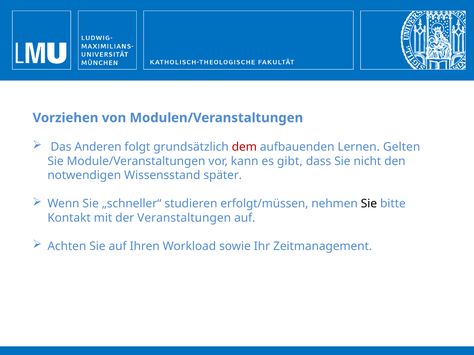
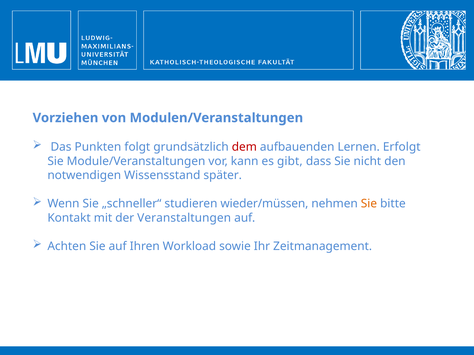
Anderen: Anderen -> Punkten
Gelten: Gelten -> Erfolgt
erfolgt/müssen: erfolgt/müssen -> wieder/müssen
Sie at (369, 204) colour: black -> orange
